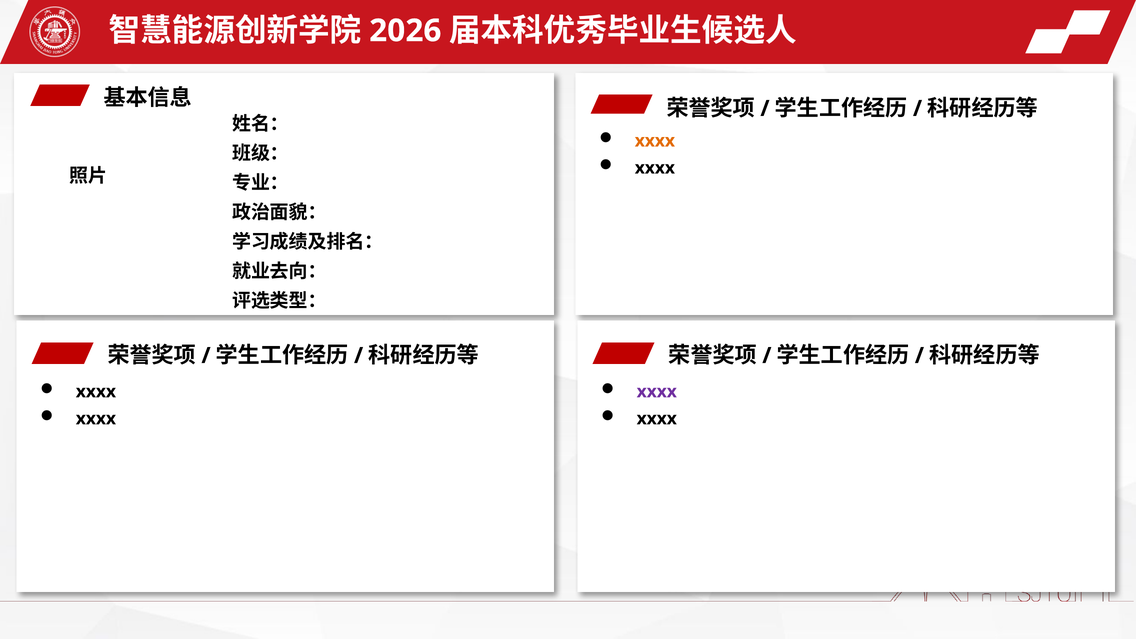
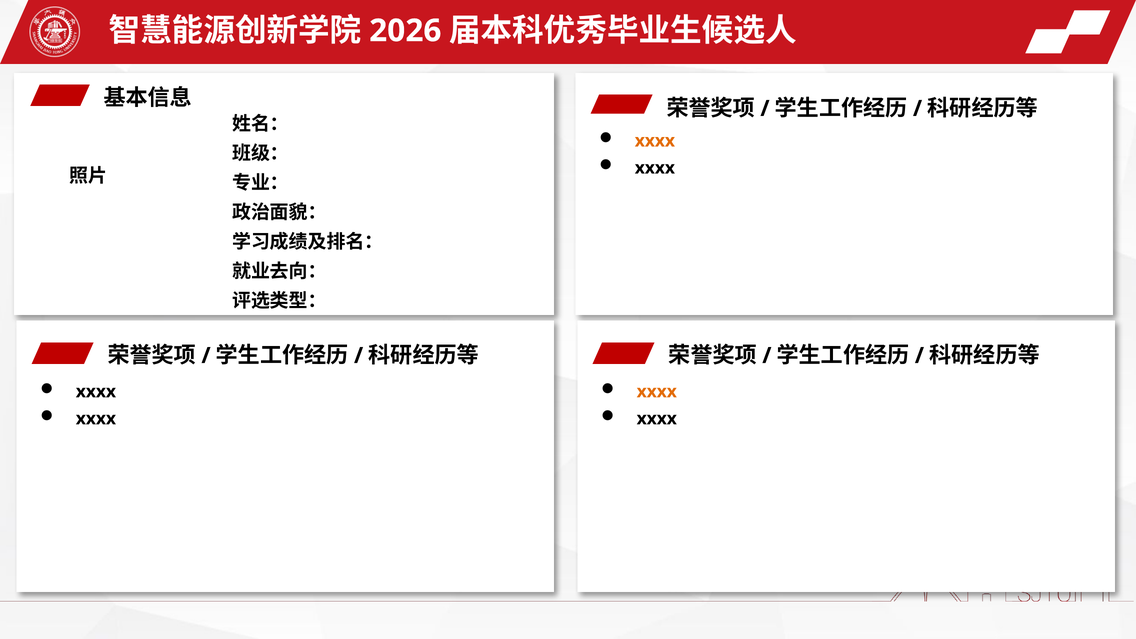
xxxx at (657, 392) colour: purple -> orange
